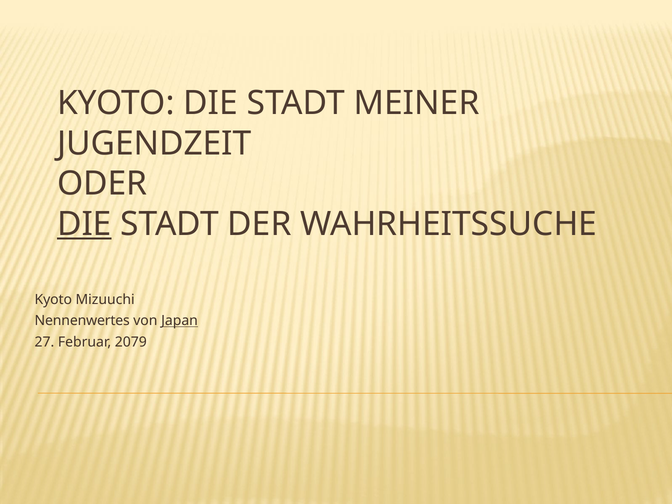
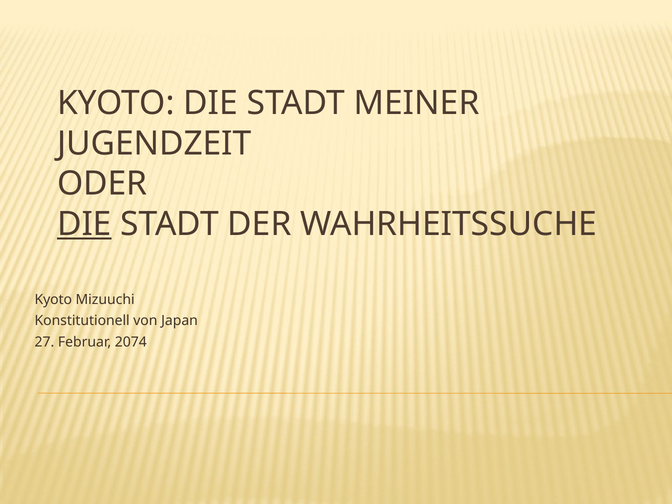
Nennenwertes: Nennenwertes -> Konstitutionell
Japan underline: present -> none
2079: 2079 -> 2074
